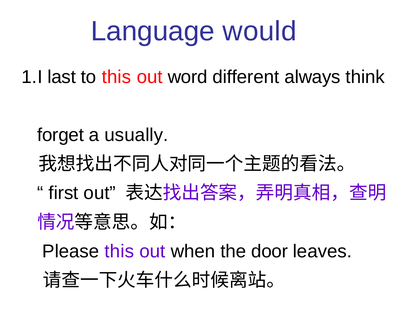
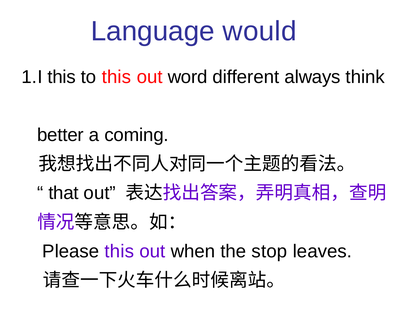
last at (62, 77): last -> this
forget: forget -> better
usually: usually -> coming
first: first -> that
door: door -> stop
